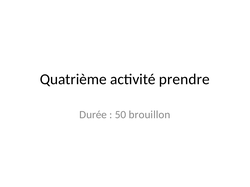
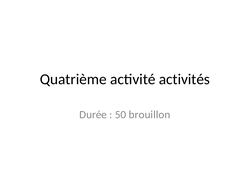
prendre: prendre -> activités
